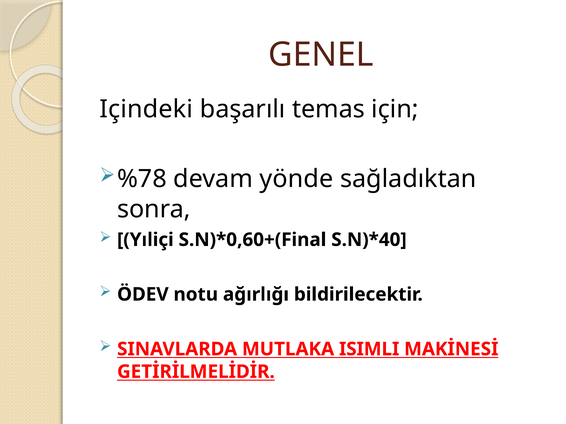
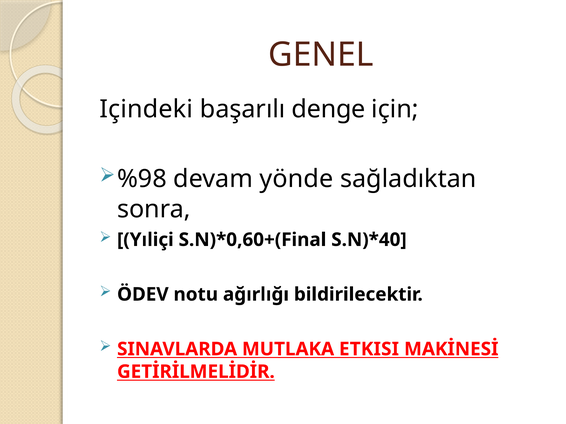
temas: temas -> denge
%78: %78 -> %98
ISIMLI: ISIMLI -> ETKISI
